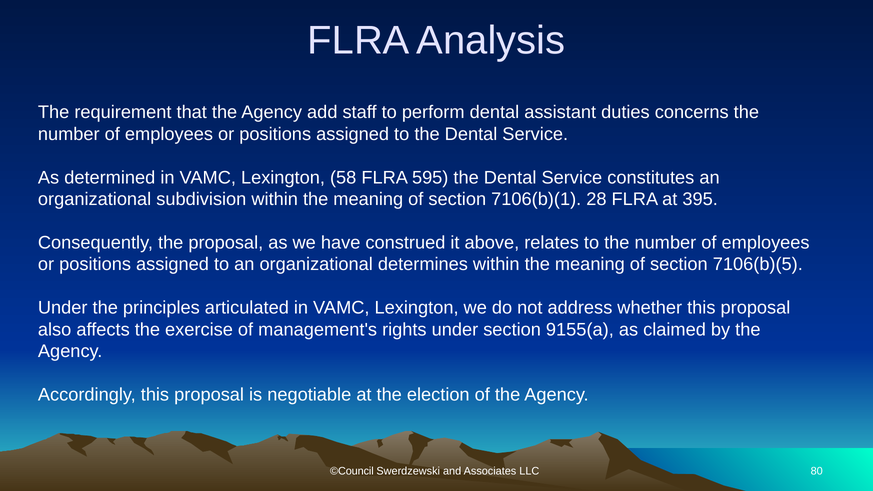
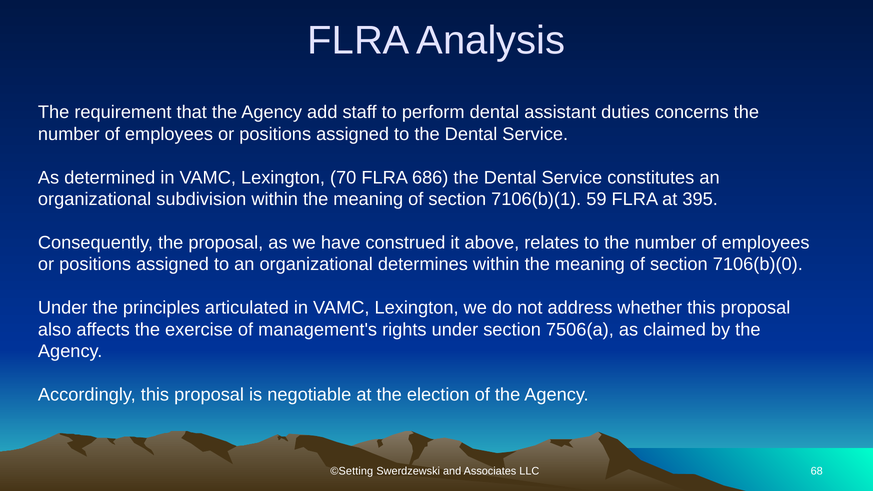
58: 58 -> 70
595: 595 -> 686
28: 28 -> 59
7106(b)(5: 7106(b)(5 -> 7106(b)(0
9155(a: 9155(a -> 7506(a
©Council: ©Council -> ©Setting
80: 80 -> 68
